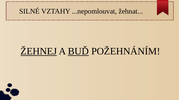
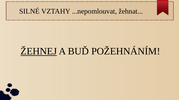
BUĎ underline: present -> none
